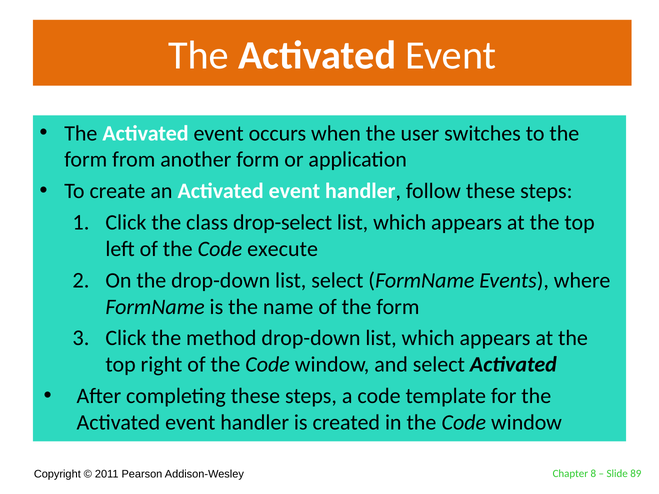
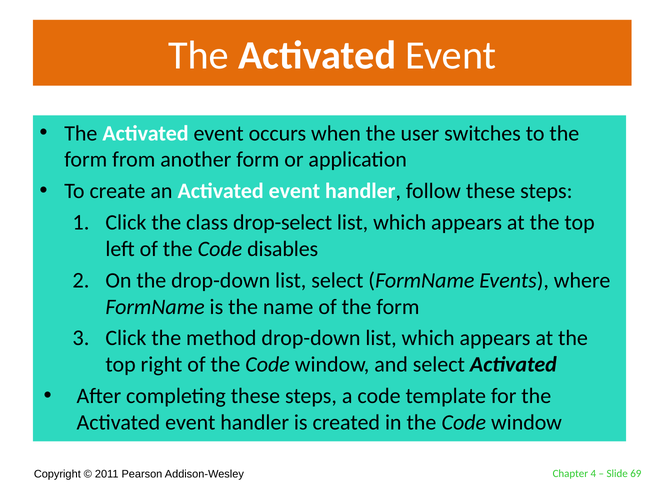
execute: execute -> disables
8: 8 -> 4
89: 89 -> 69
